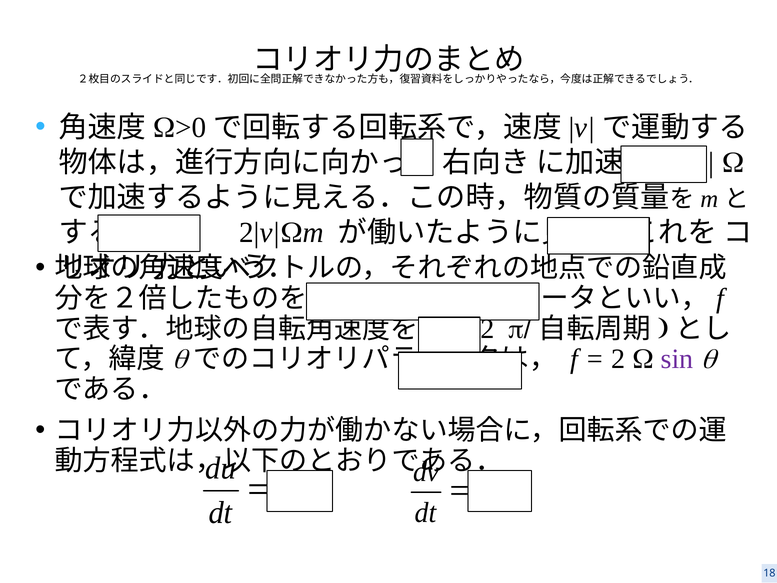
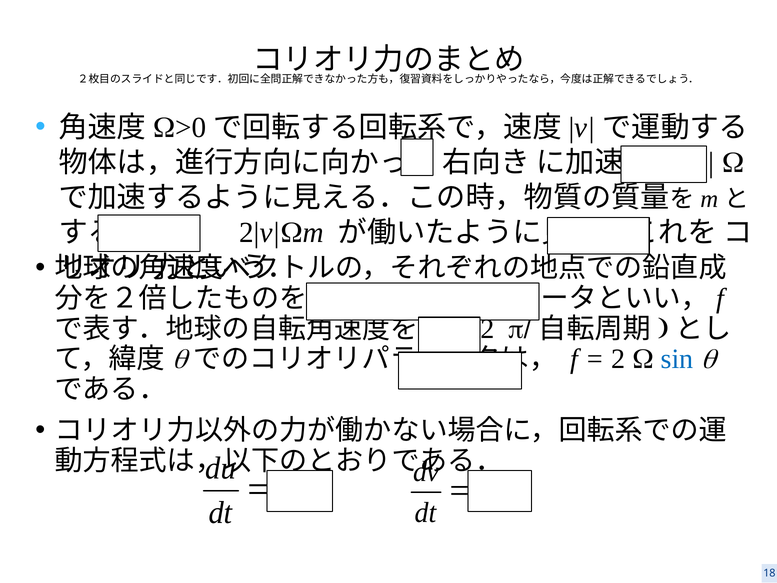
sin colour: purple -> blue
